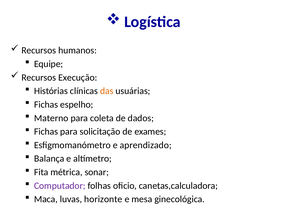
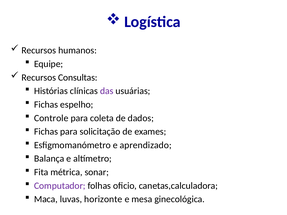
Execução: Execução -> Consultas
das colour: orange -> purple
Materno: Materno -> Controle
